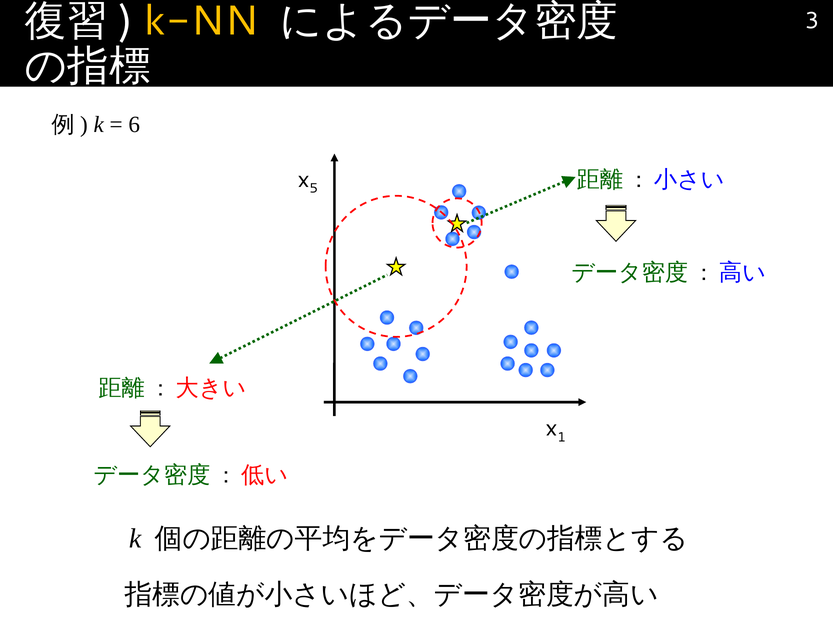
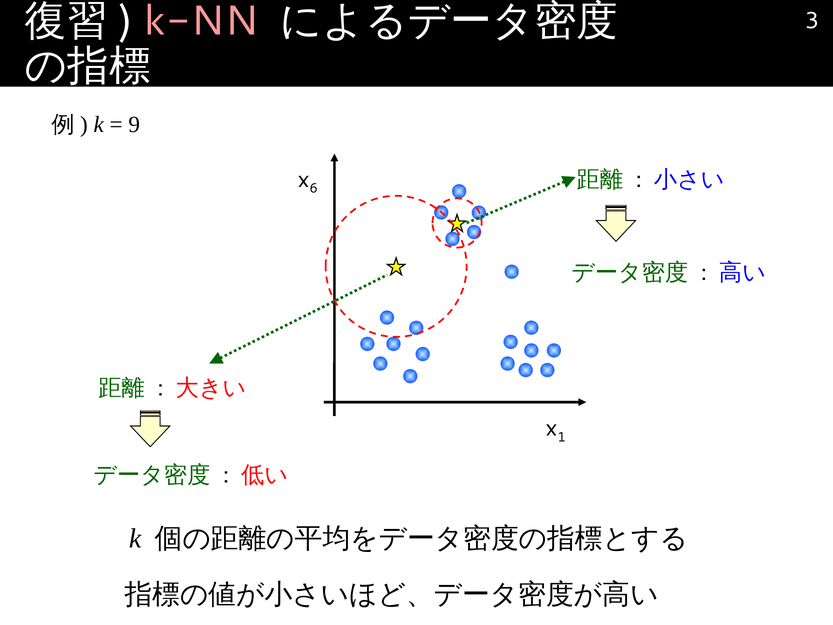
k-NN colour: yellow -> pink
6: 6 -> 9
5: 5 -> 6
